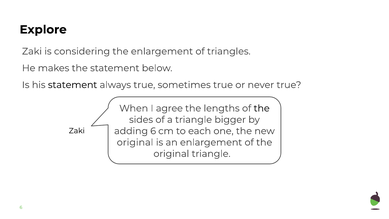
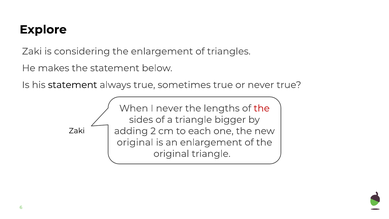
I agree: agree -> never
the at (262, 108) colour: black -> red
adding 6: 6 -> 2
